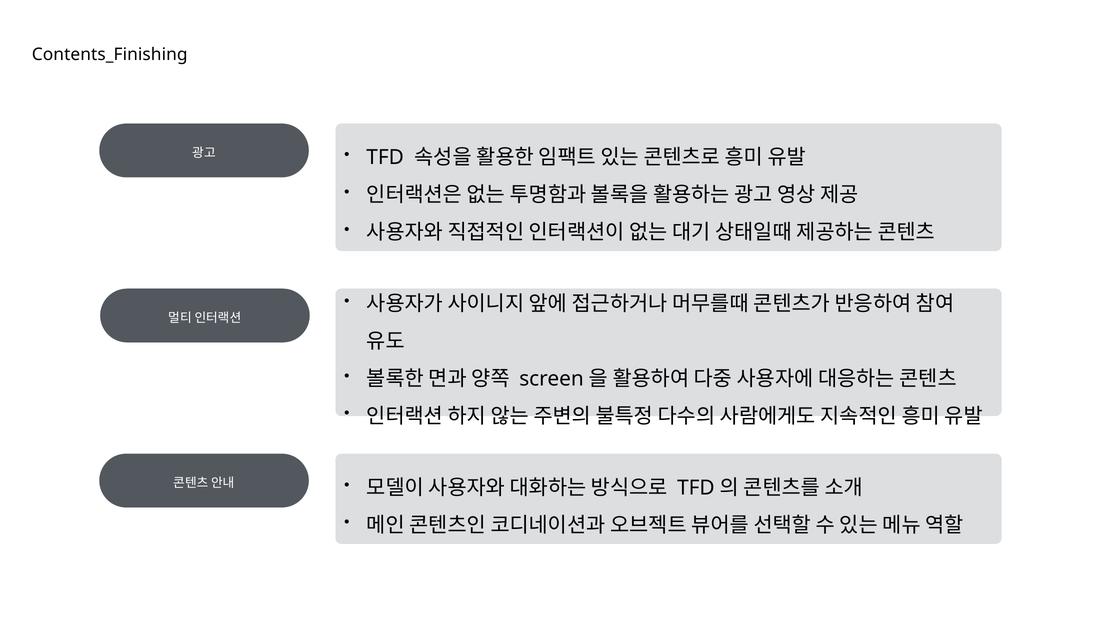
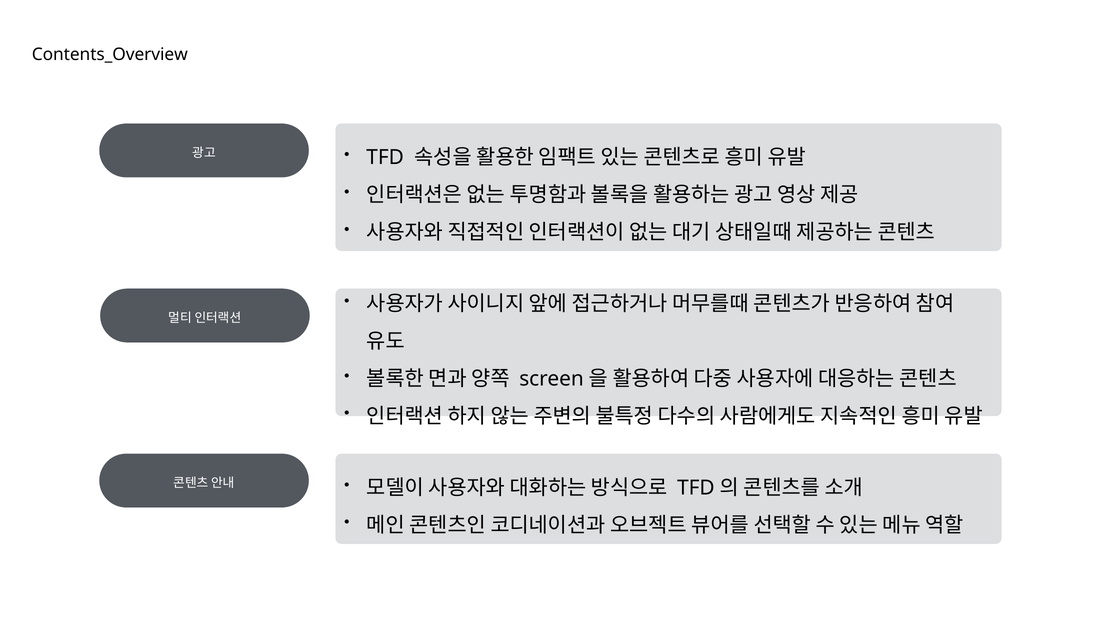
Contents_Finishing: Contents_Finishing -> Contents_Overview
